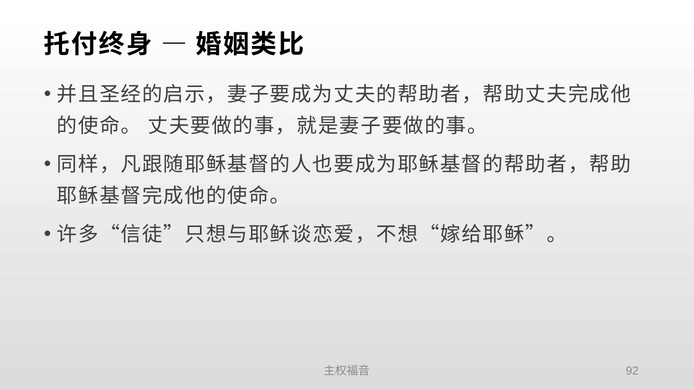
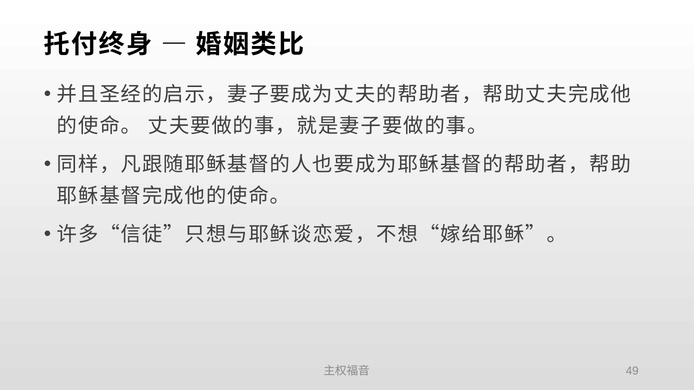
92: 92 -> 49
